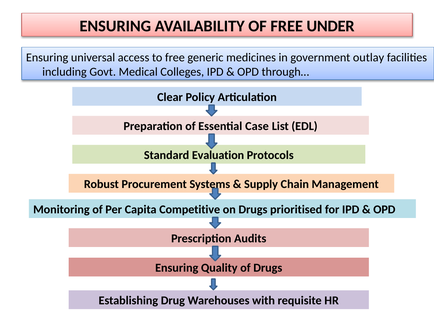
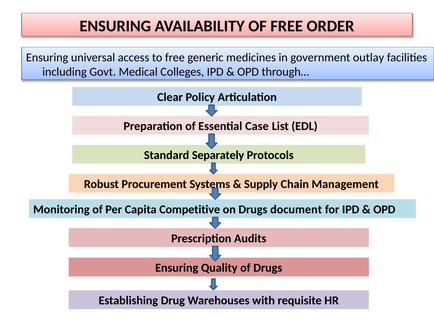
UNDER: UNDER -> ORDER
Evaluation: Evaluation -> Separately
prioritised: prioritised -> document
